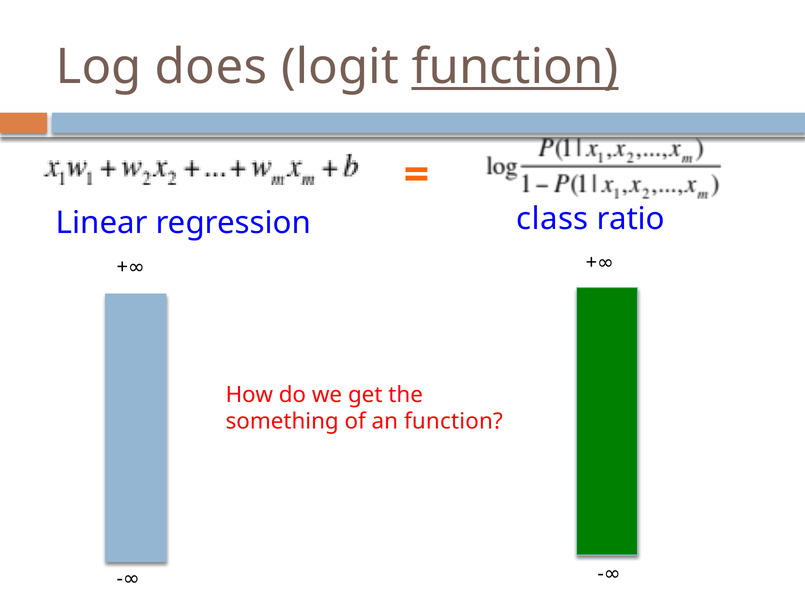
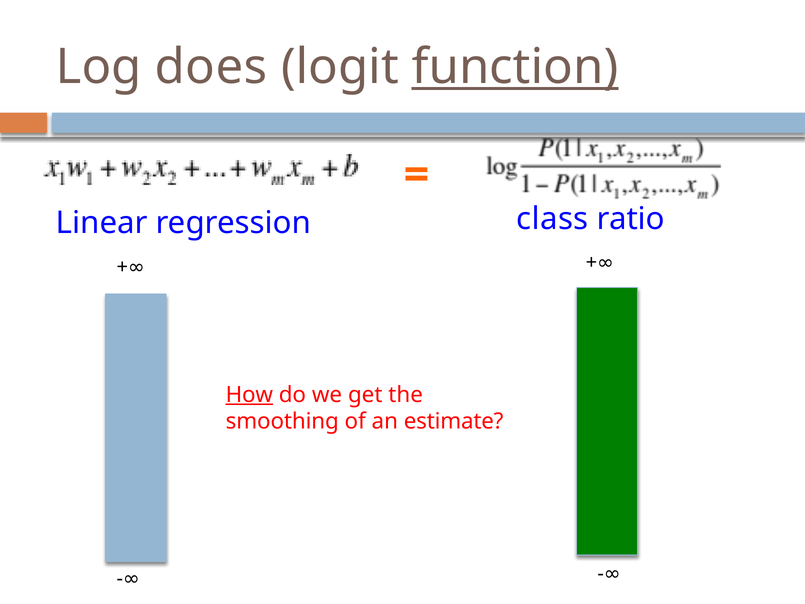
How underline: none -> present
something: something -> smoothing
an function: function -> estimate
